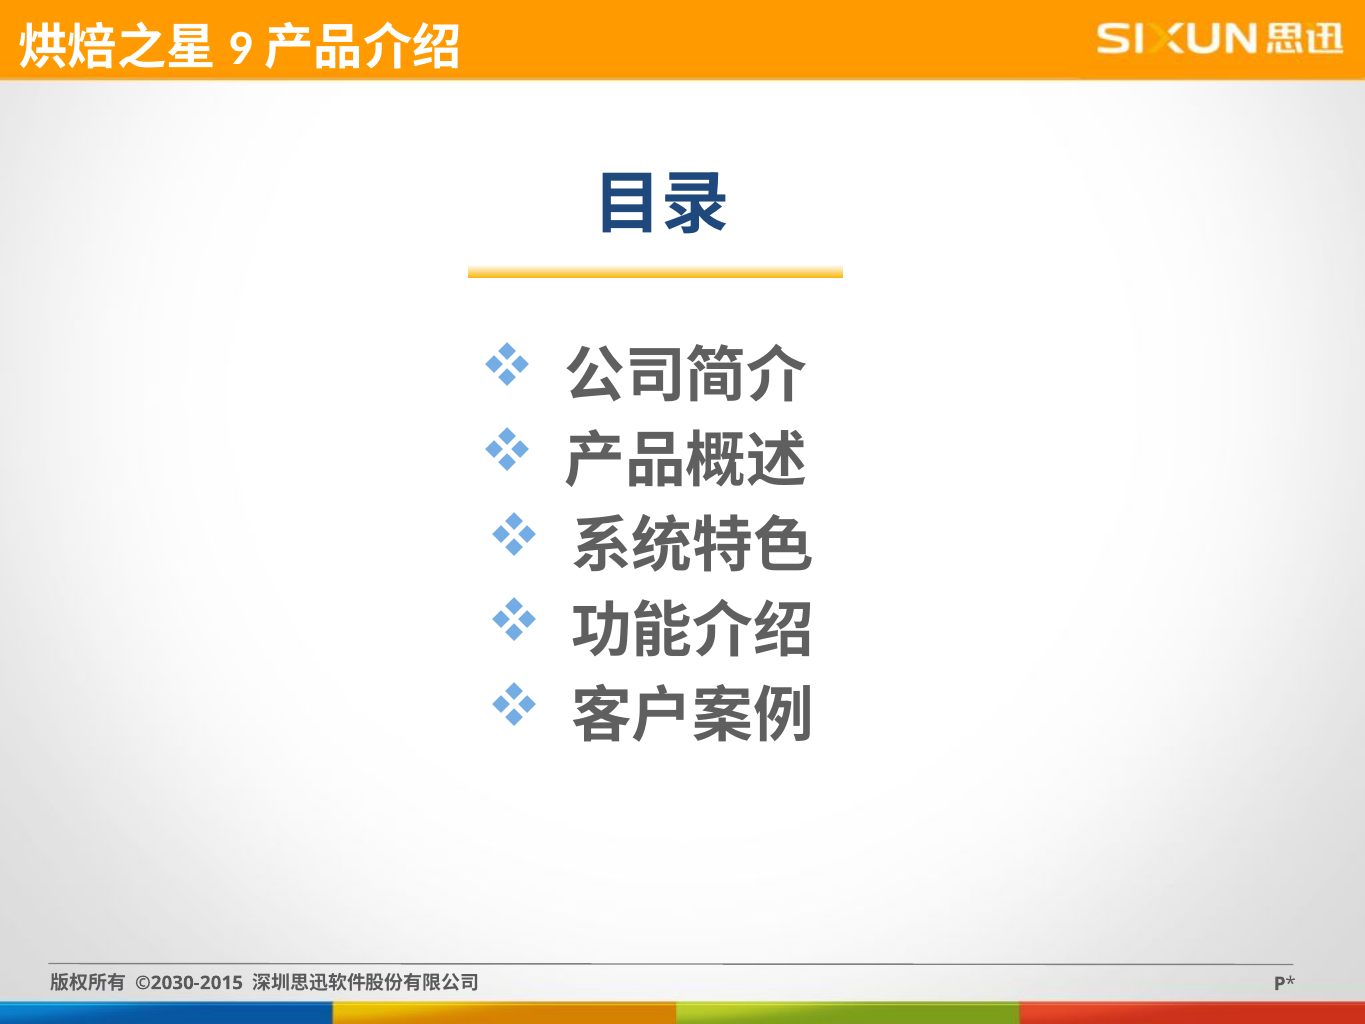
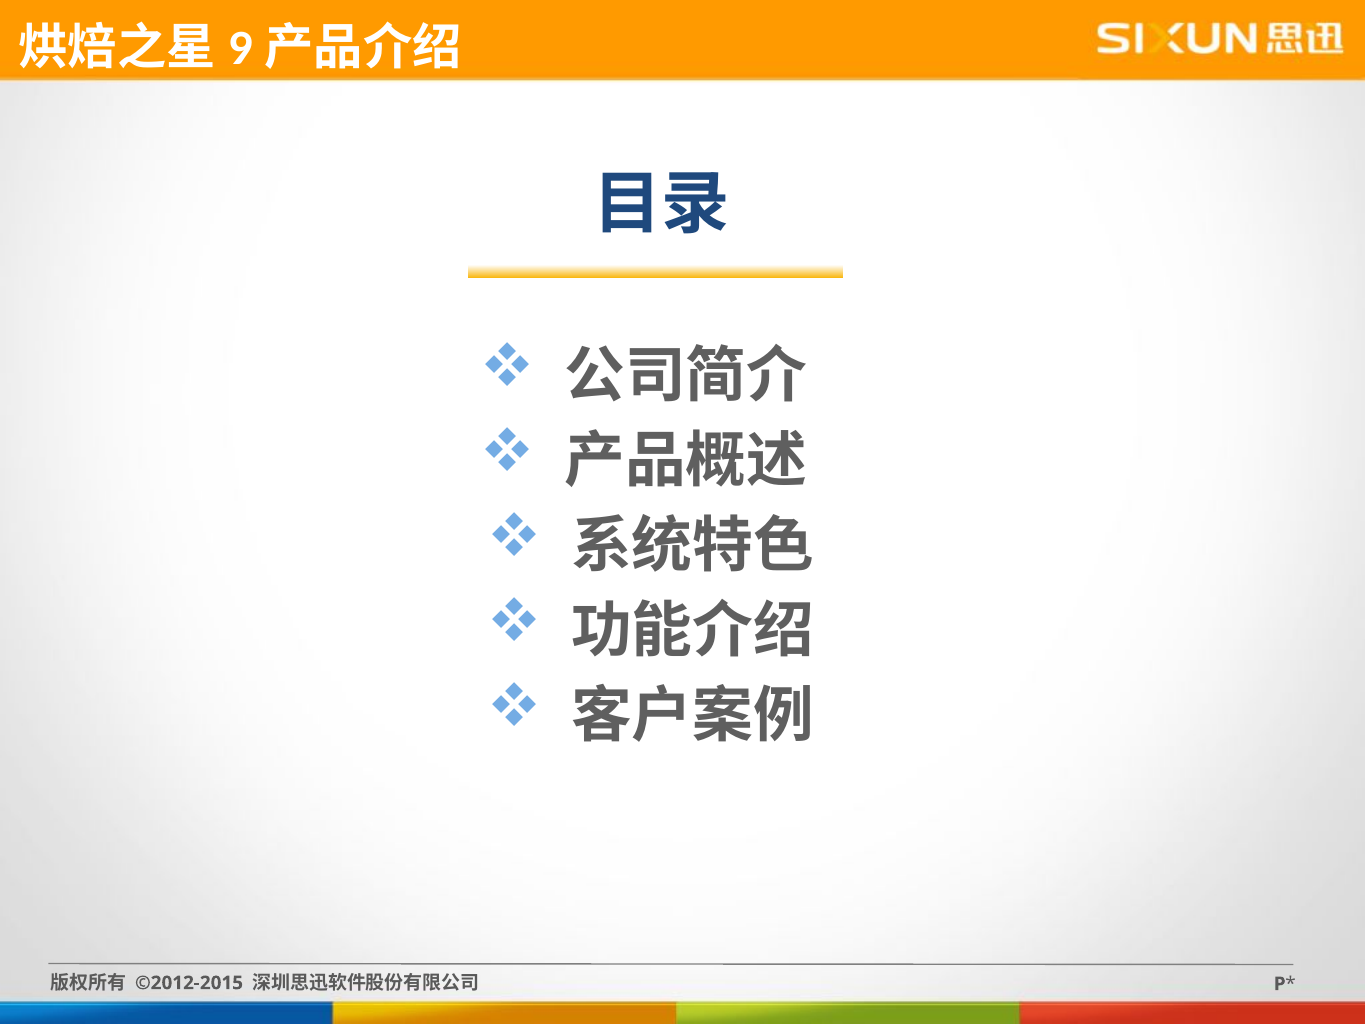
©2030-2015: ©2030-2015 -> ©2012-2015
